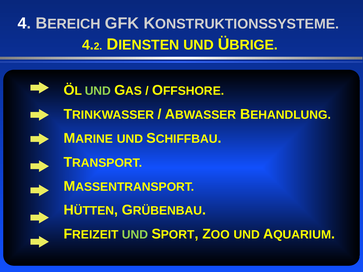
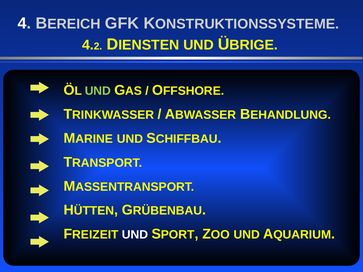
UND at (135, 235) colour: light green -> white
